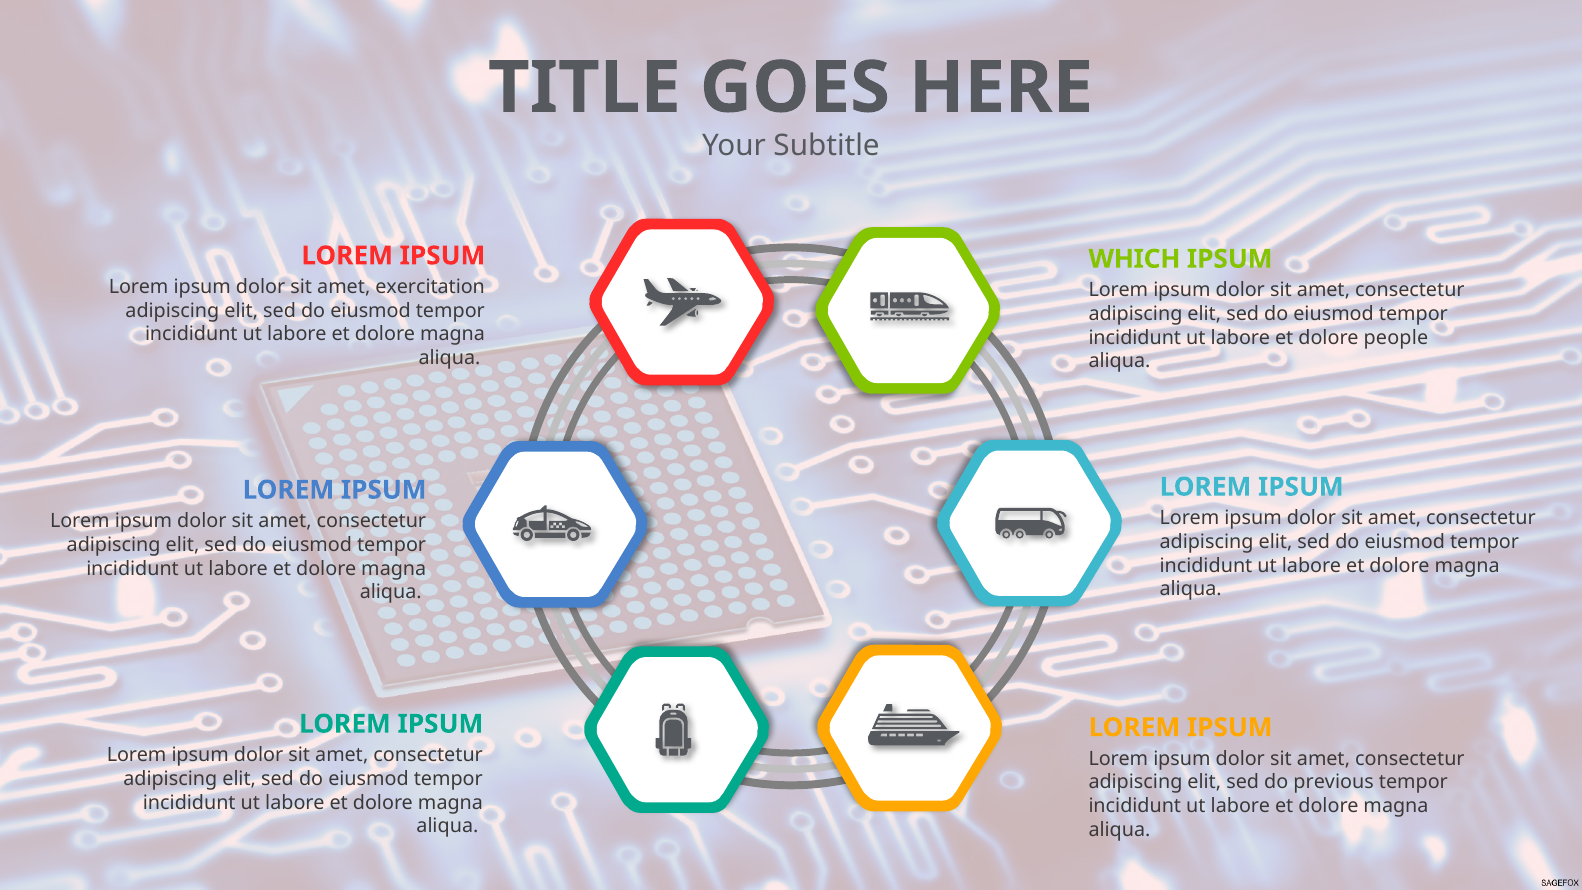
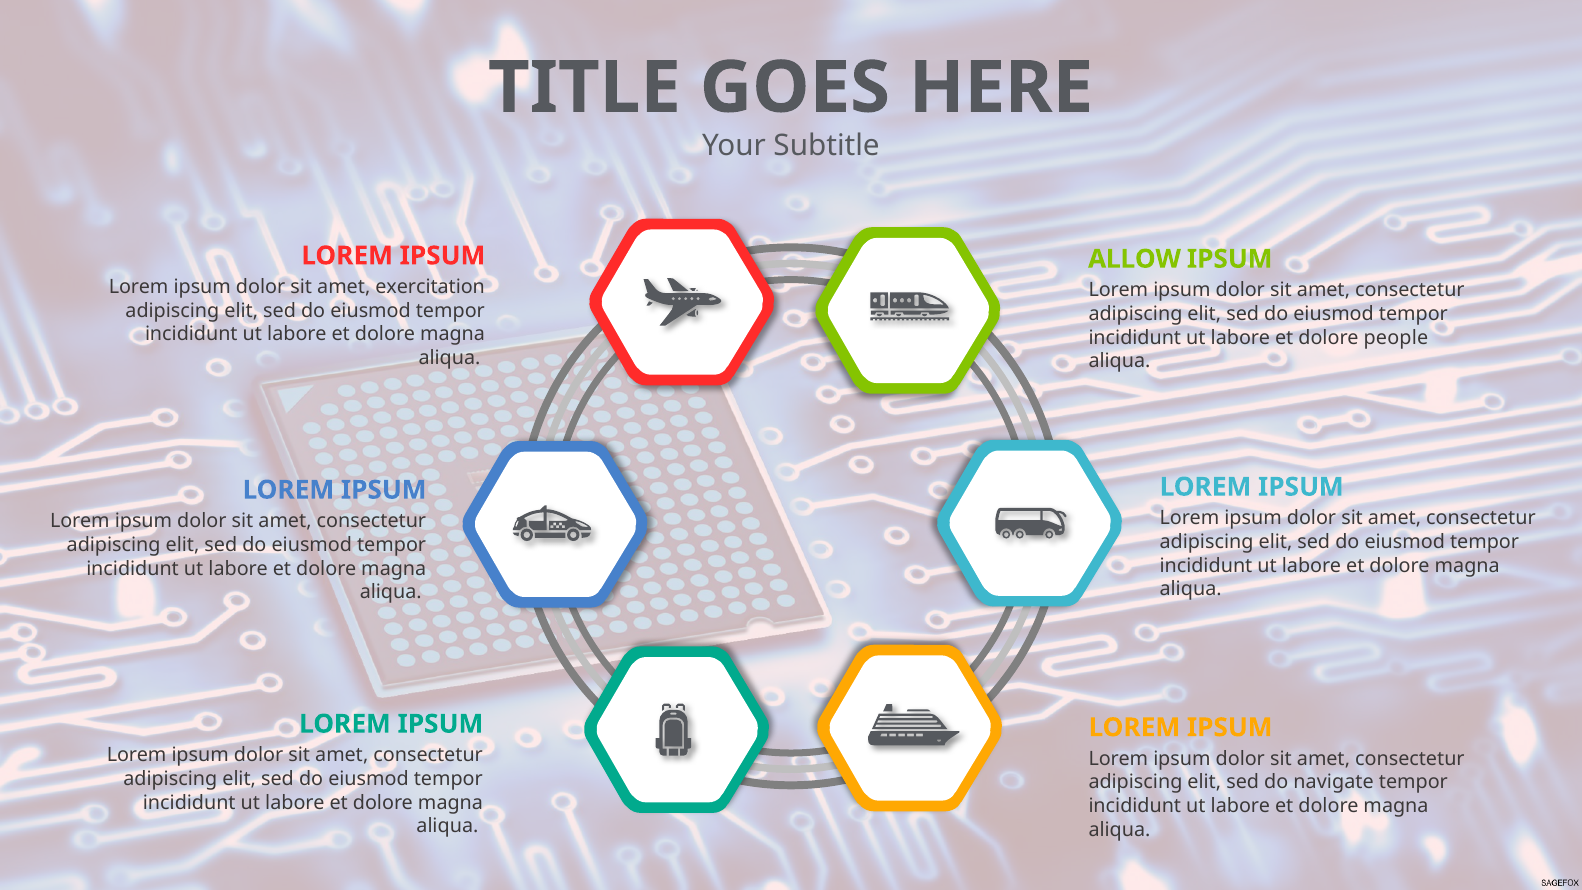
WHICH: WHICH -> ALLOW
previous: previous -> navigate
